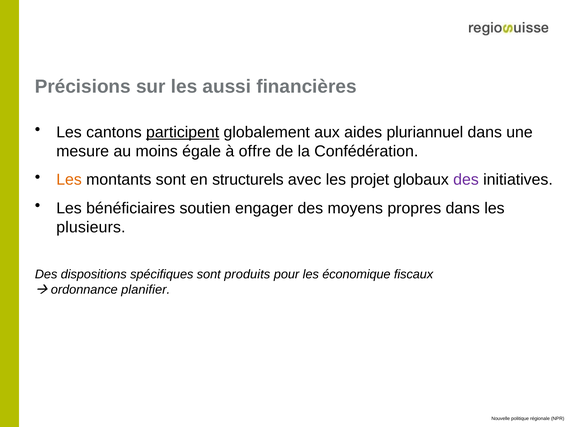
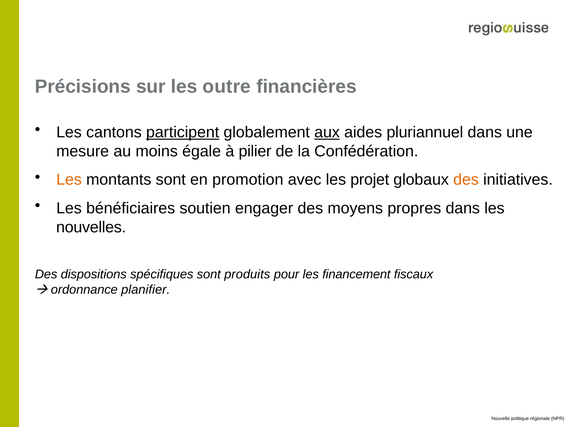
aussi: aussi -> outre
aux underline: none -> present
offre: offre -> pilier
structurels: structurels -> promotion
des at (466, 180) colour: purple -> orange
plusieurs: plusieurs -> nouvelles
économique: économique -> financement
